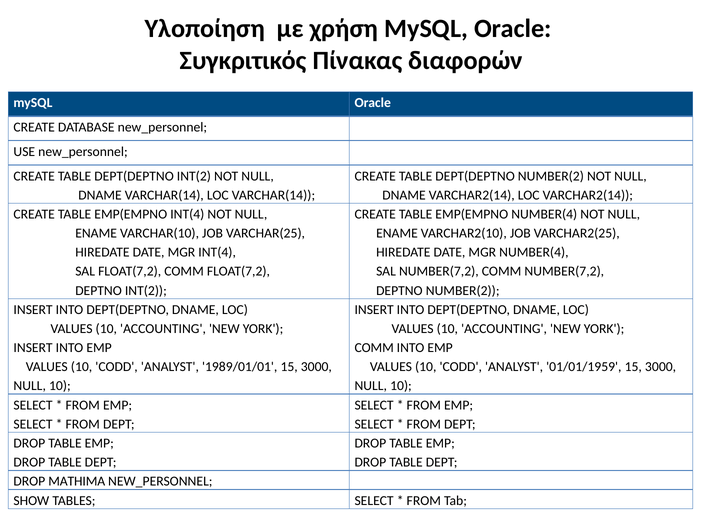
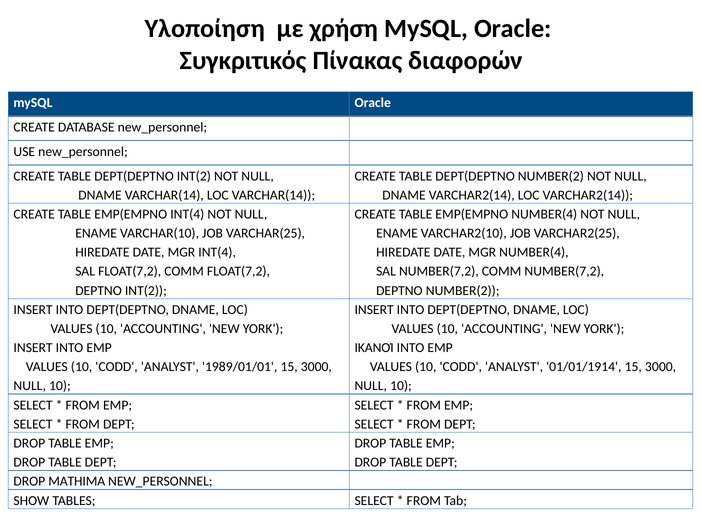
COMM at (374, 348): COMM -> ΙΚΑΝΟΊ
01/01/1959: 01/01/1959 -> 01/01/1914
